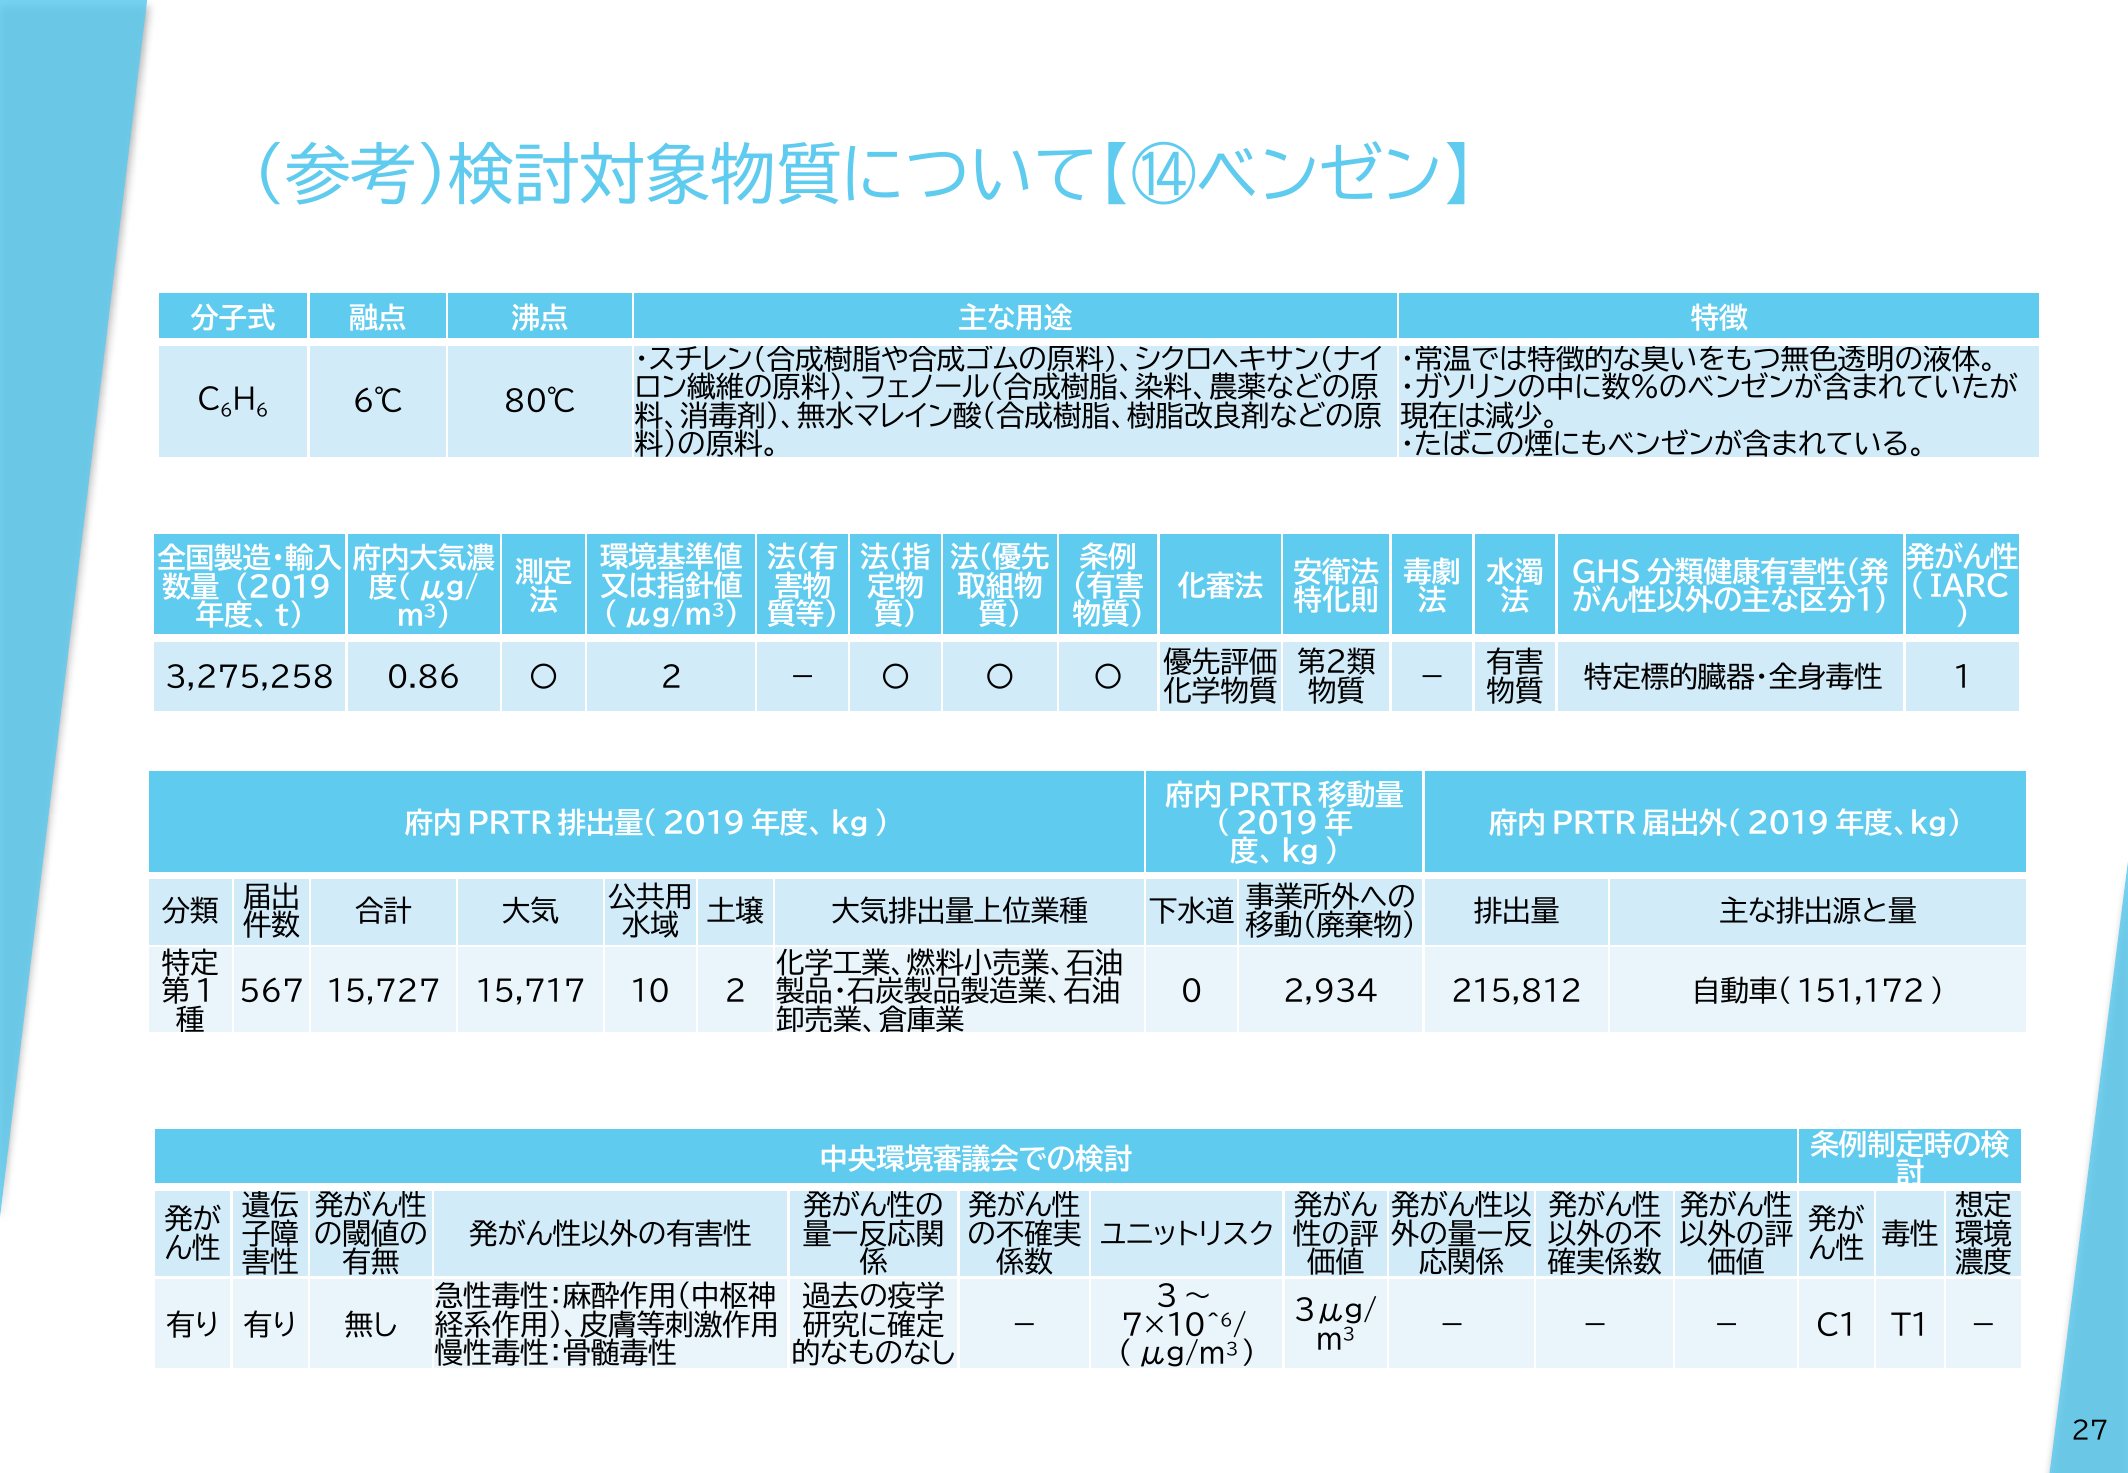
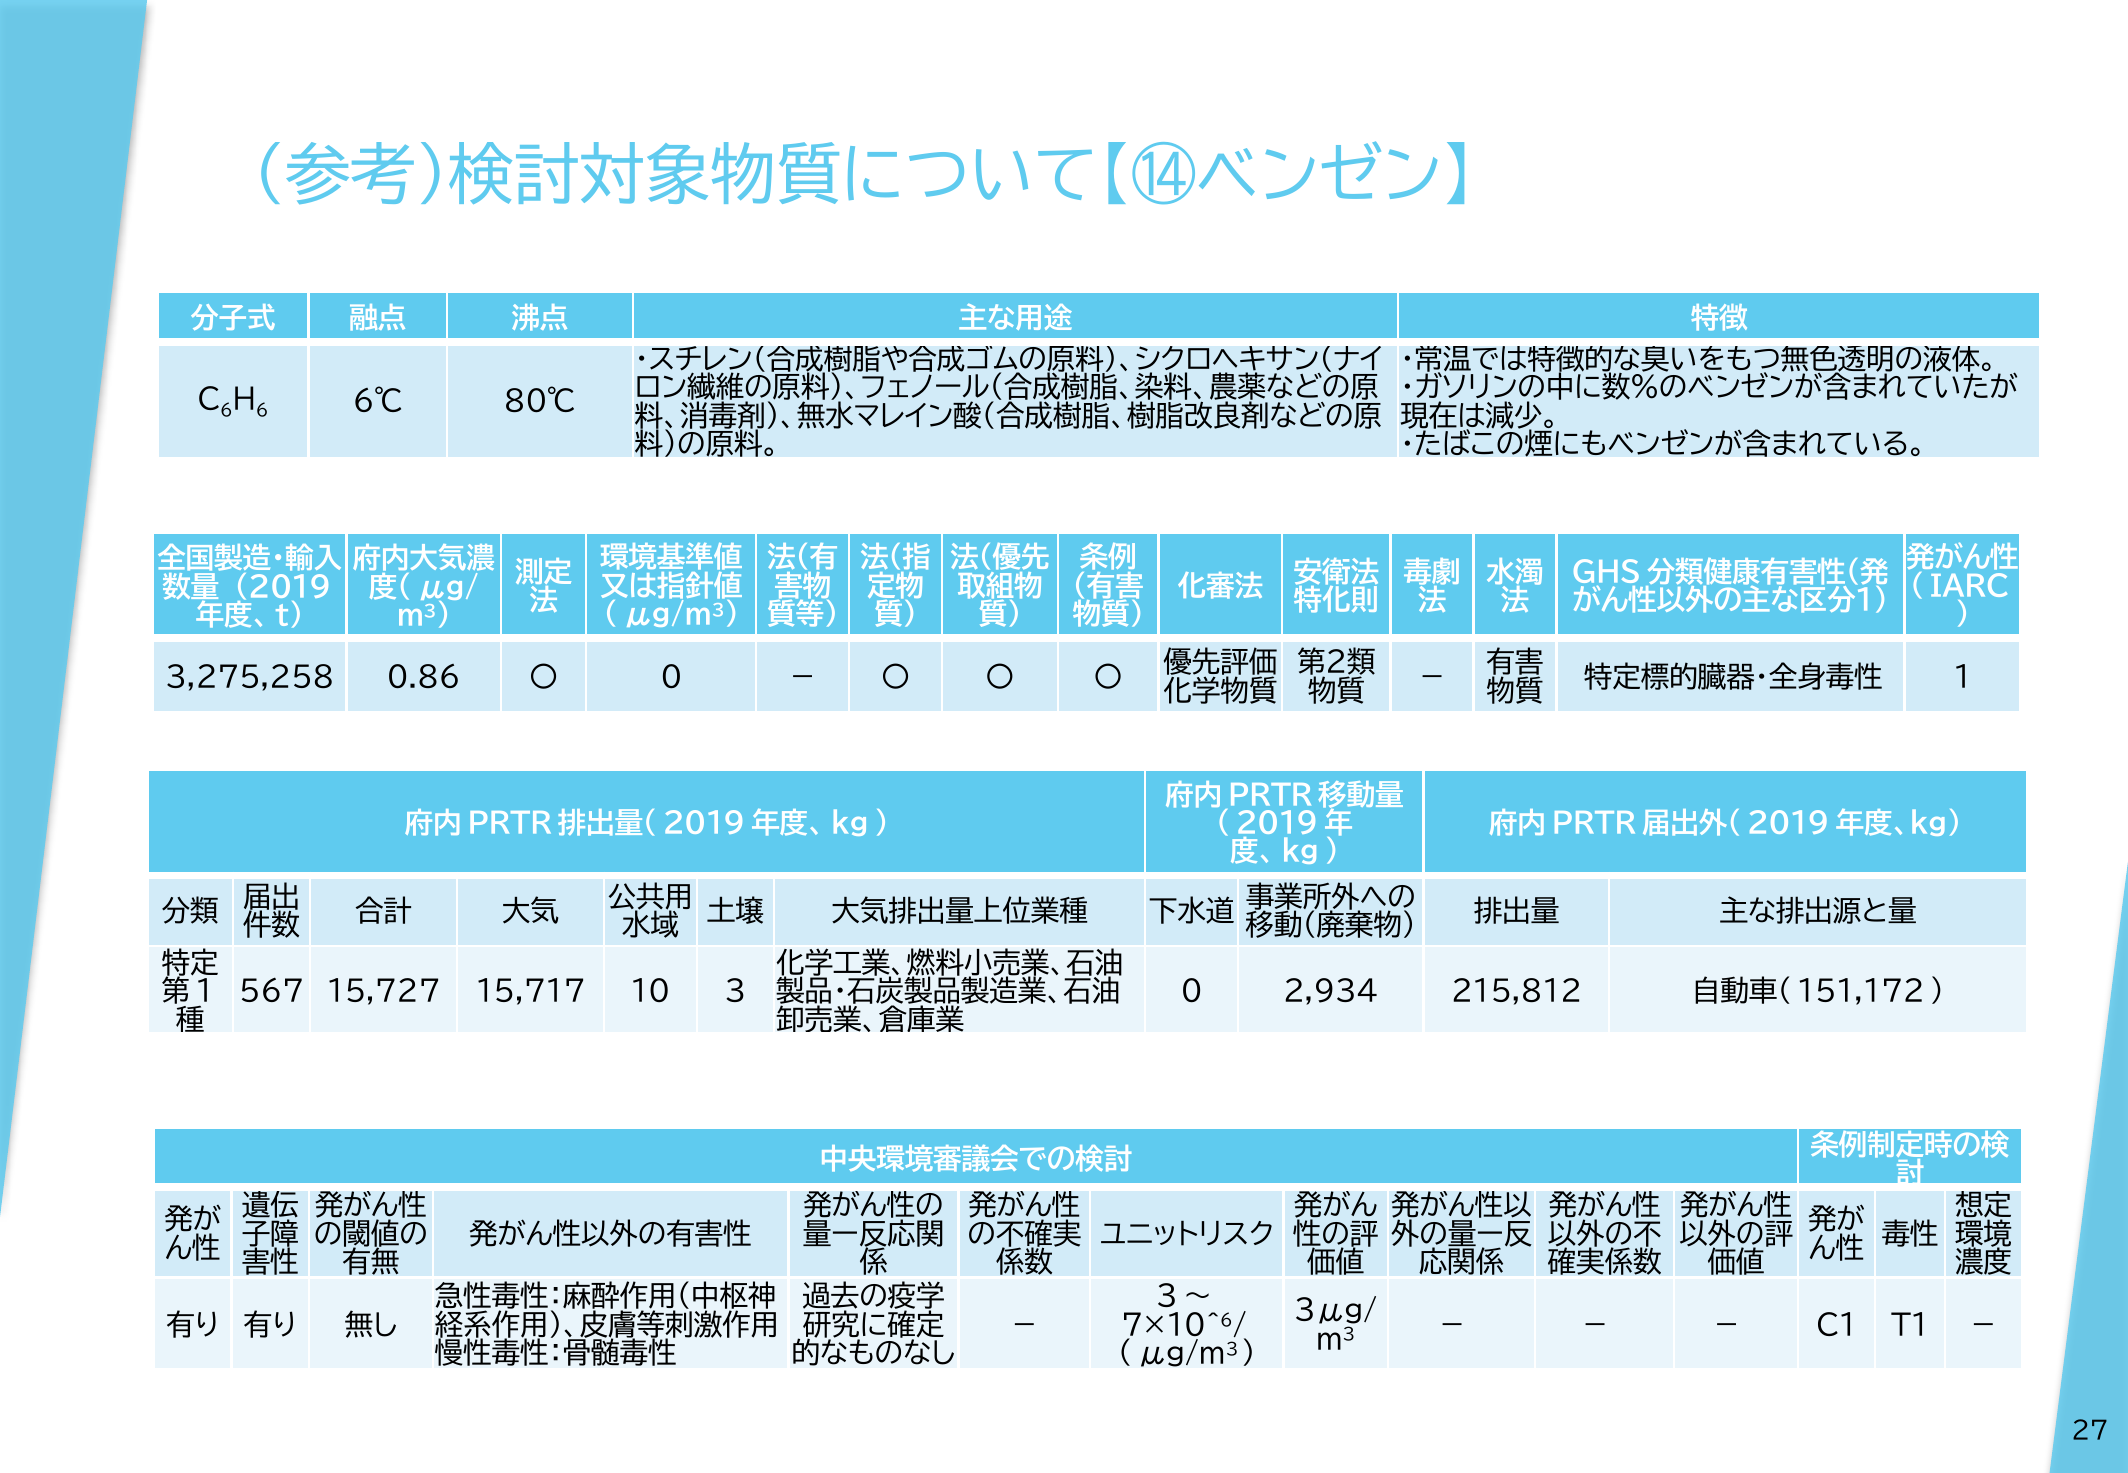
〇 2: 2 -> 0
10 2: 2 -> 3
